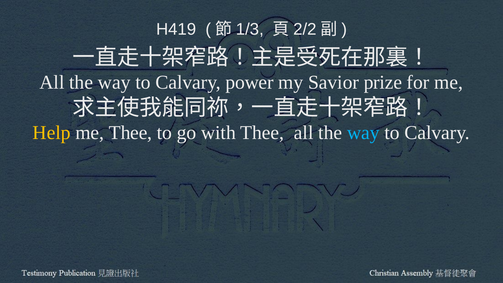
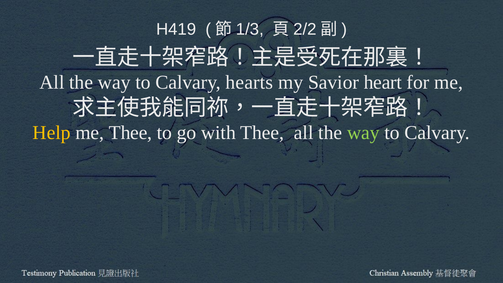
power: power -> hearts
prize: prize -> heart
way at (363, 133) colour: light blue -> light green
